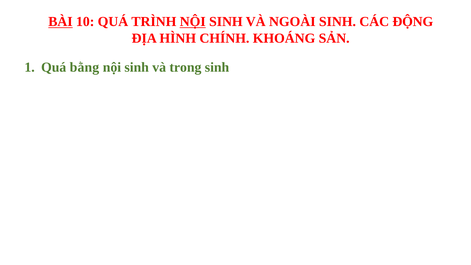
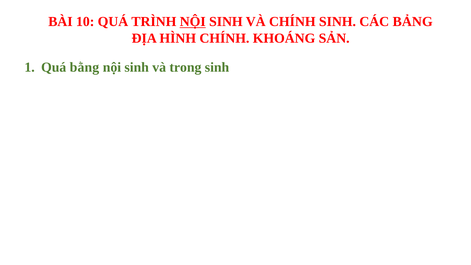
BÀI underline: present -> none
VÀ NGOÀI: NGOÀI -> CHÍNH
ĐỘNG: ĐỘNG -> BẢNG
